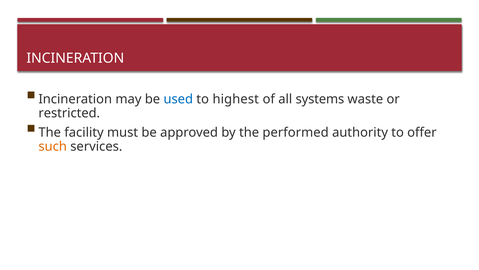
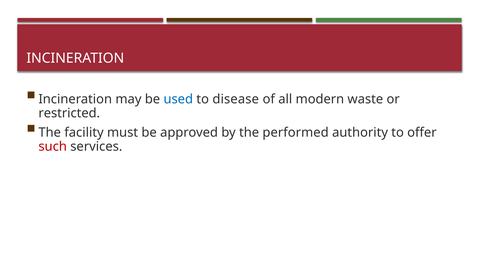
highest: highest -> disease
systems: systems -> modern
such colour: orange -> red
